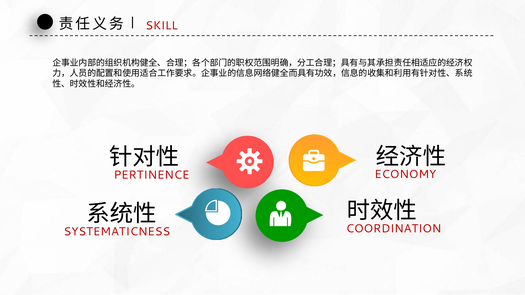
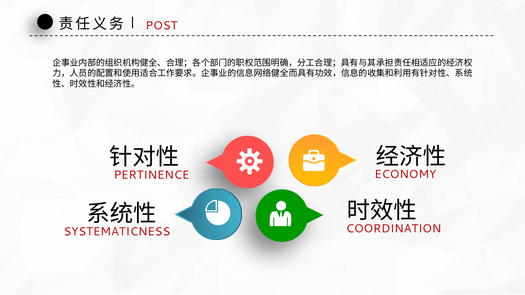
SKILL: SKILL -> POST
